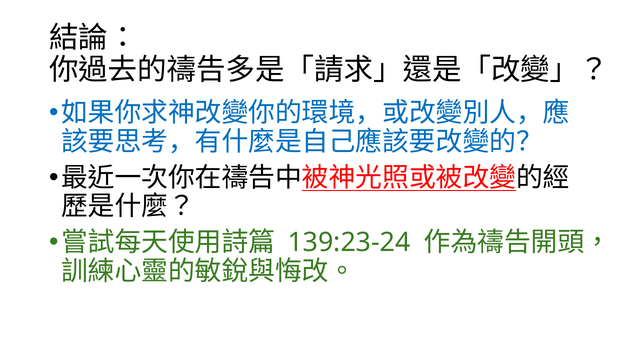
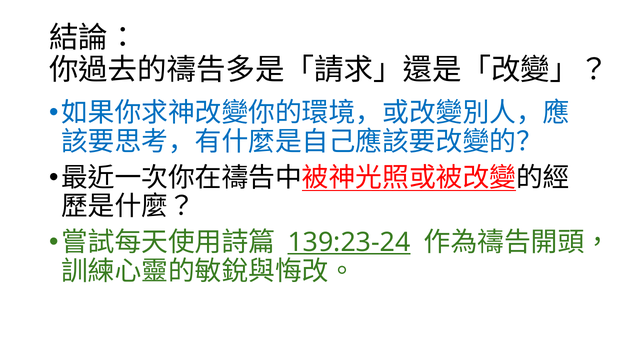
139:23-24 underline: none -> present
